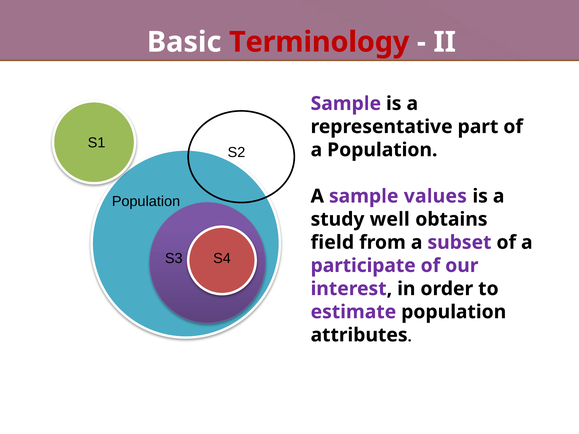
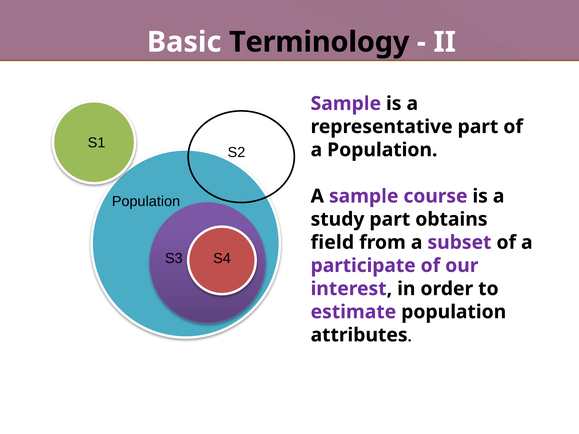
Terminology colour: red -> black
values: values -> course
study well: well -> part
